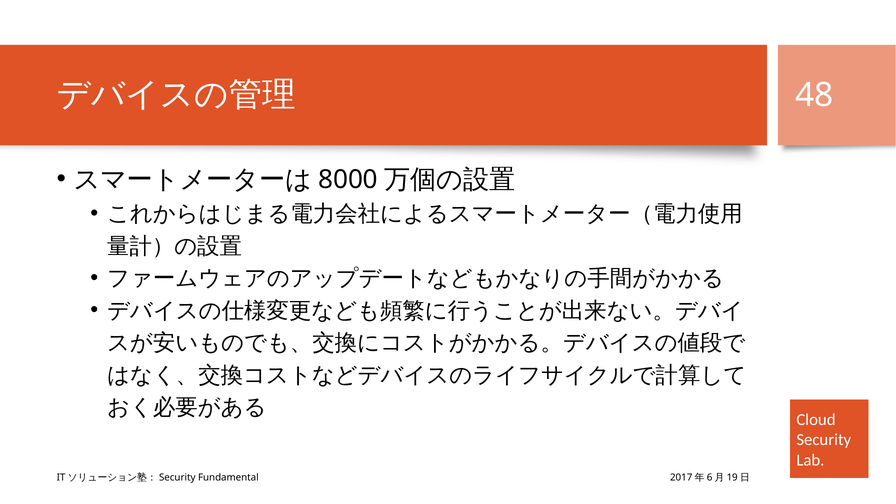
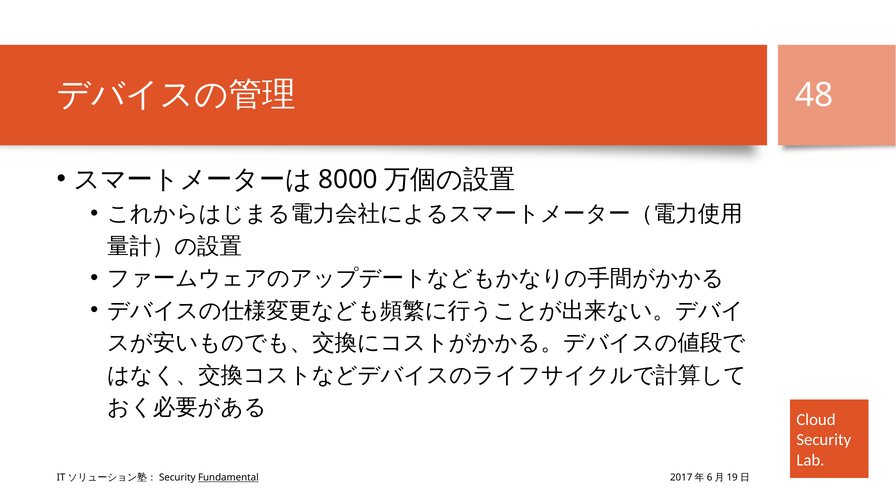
Fundamental underline: none -> present
